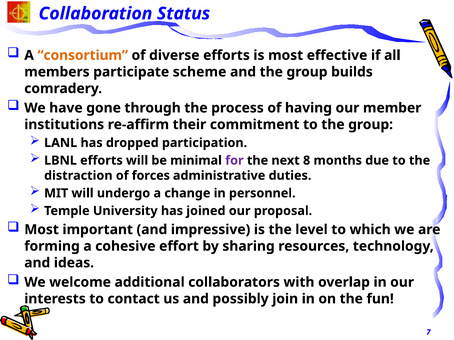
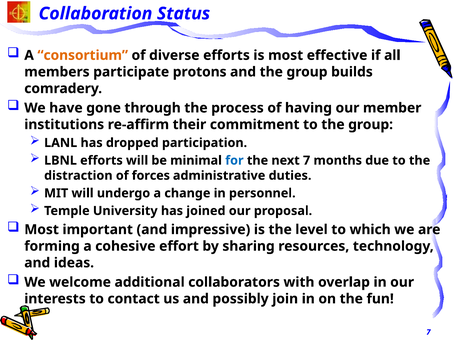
scheme: scheme -> protons
for colour: purple -> blue
next 8: 8 -> 7
